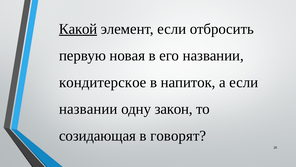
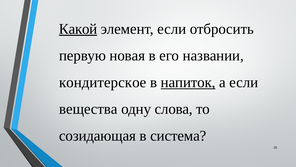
напиток underline: none -> present
названии at (88, 109): названии -> вещества
закон: закон -> слова
говорят: говорят -> система
